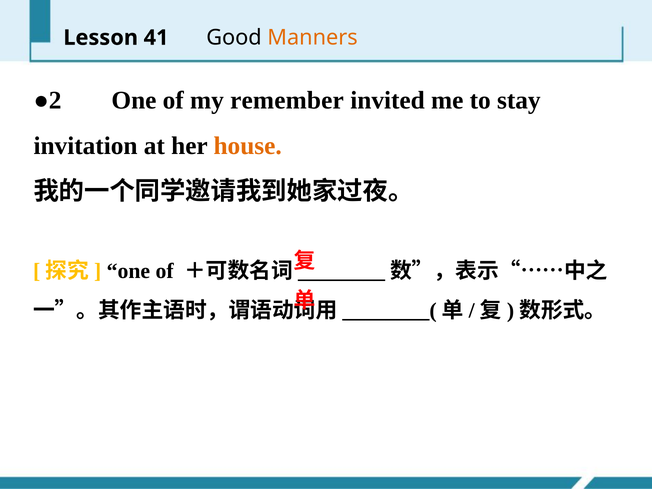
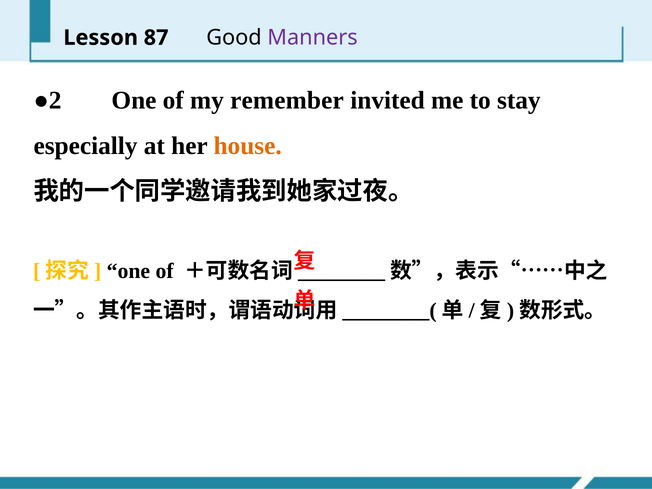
41: 41 -> 87
Manners colour: orange -> purple
invitation: invitation -> especially
